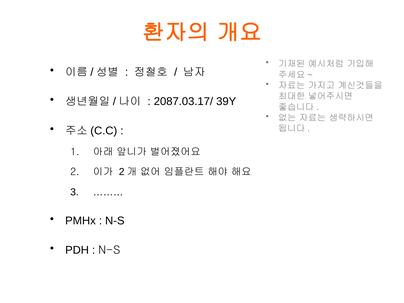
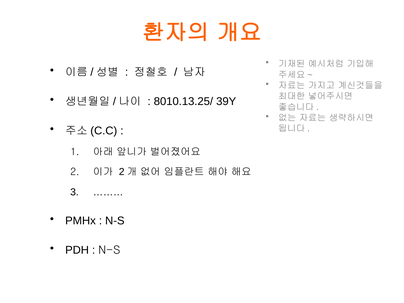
2087.03.17/: 2087.03.17/ -> 8010.13.25/
